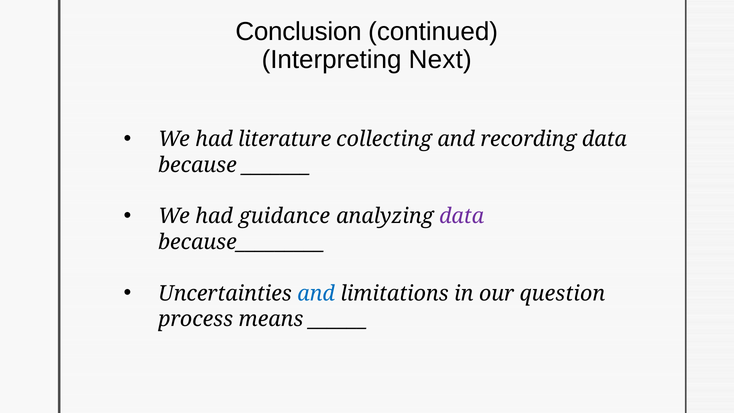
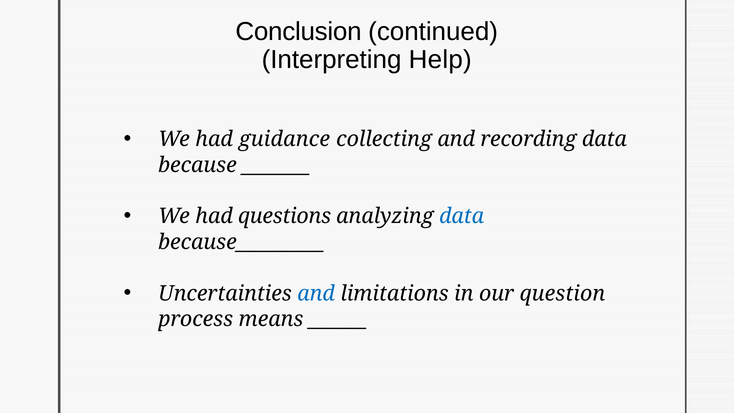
Next: Next -> Help
literature: literature -> guidance
guidance: guidance -> questions
data at (462, 216) colour: purple -> blue
